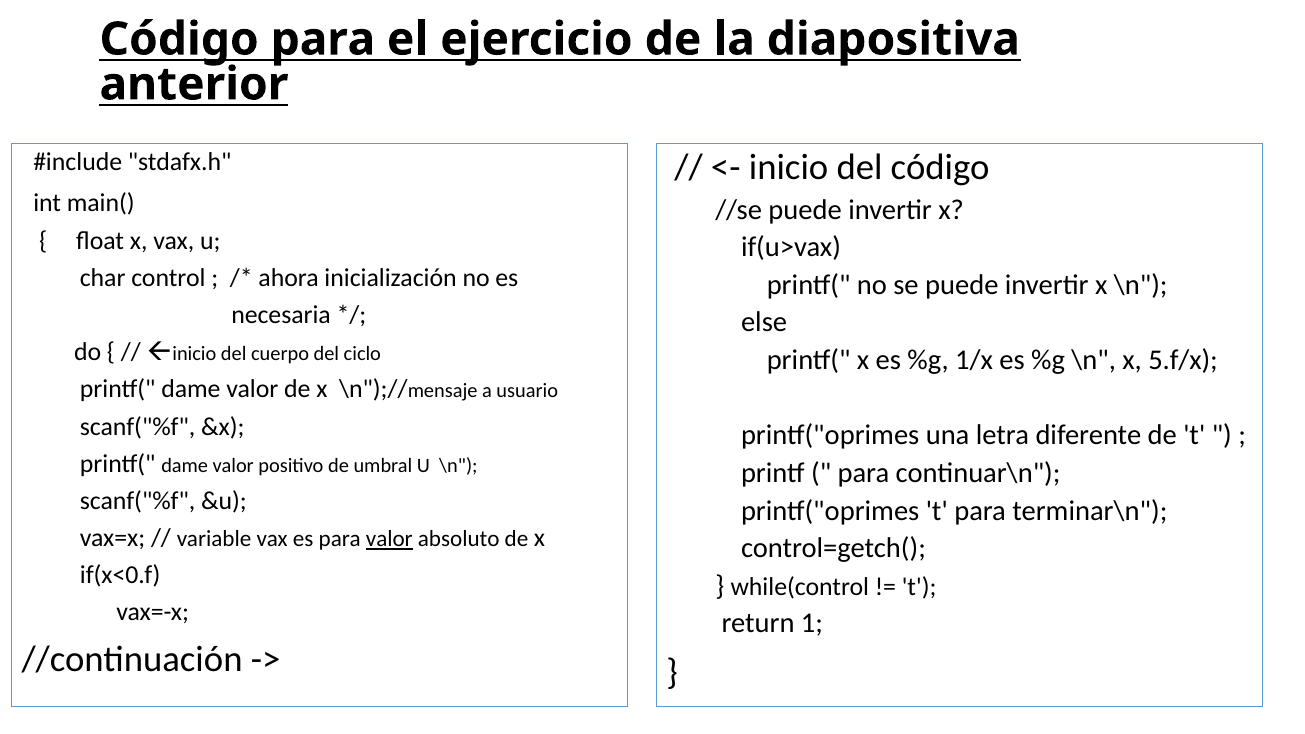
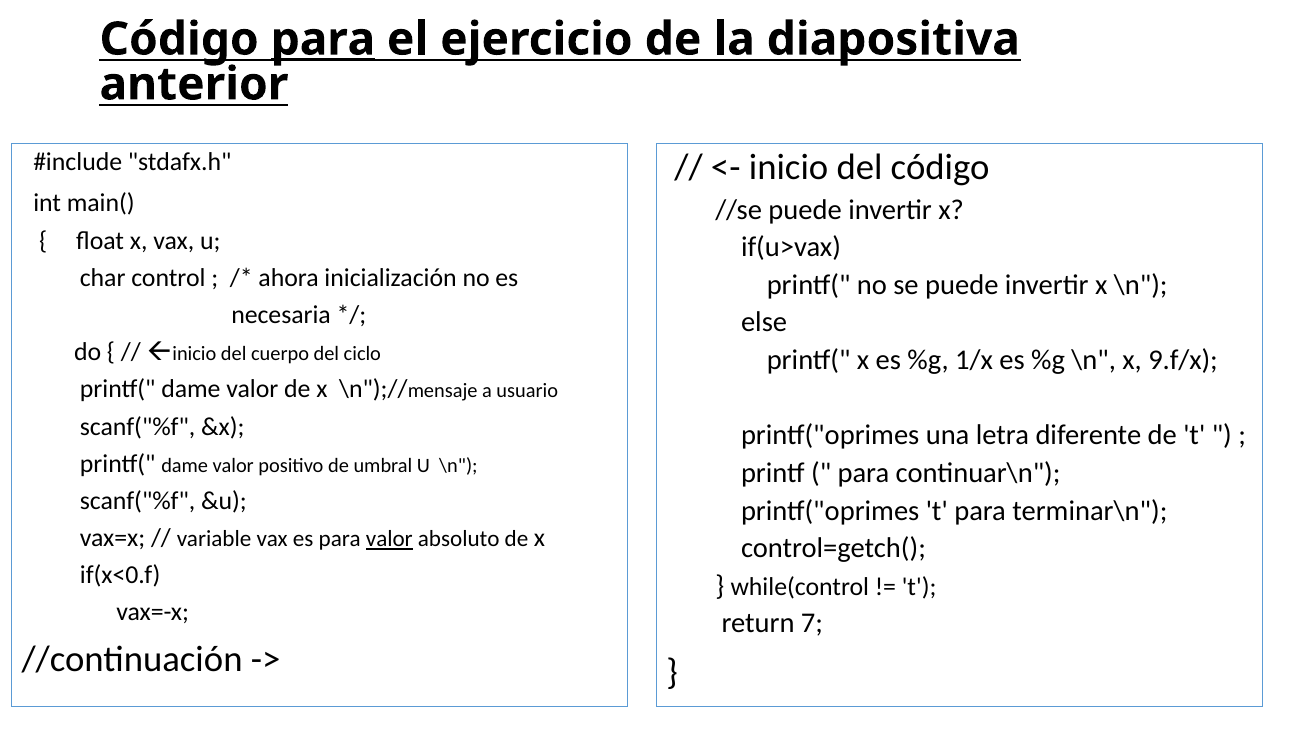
para at (323, 39) underline: none -> present
5.f/x: 5.f/x -> 9.f/x
1: 1 -> 7
